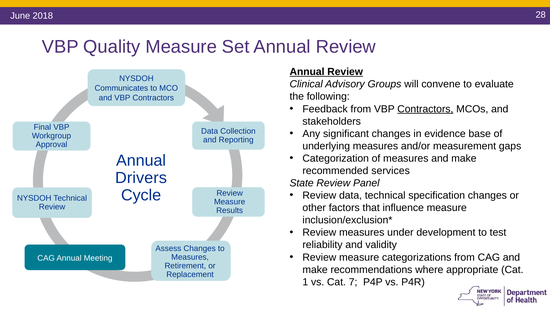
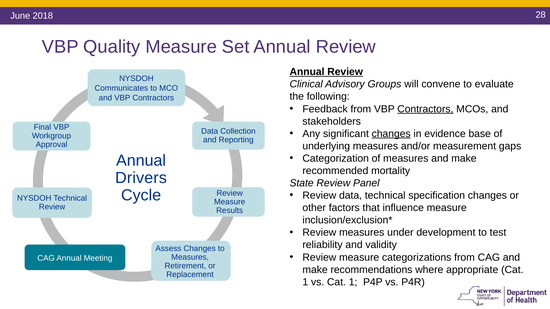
changes at (391, 134) underline: none -> present
services: services -> mortality
vs Cat 7: 7 -> 1
